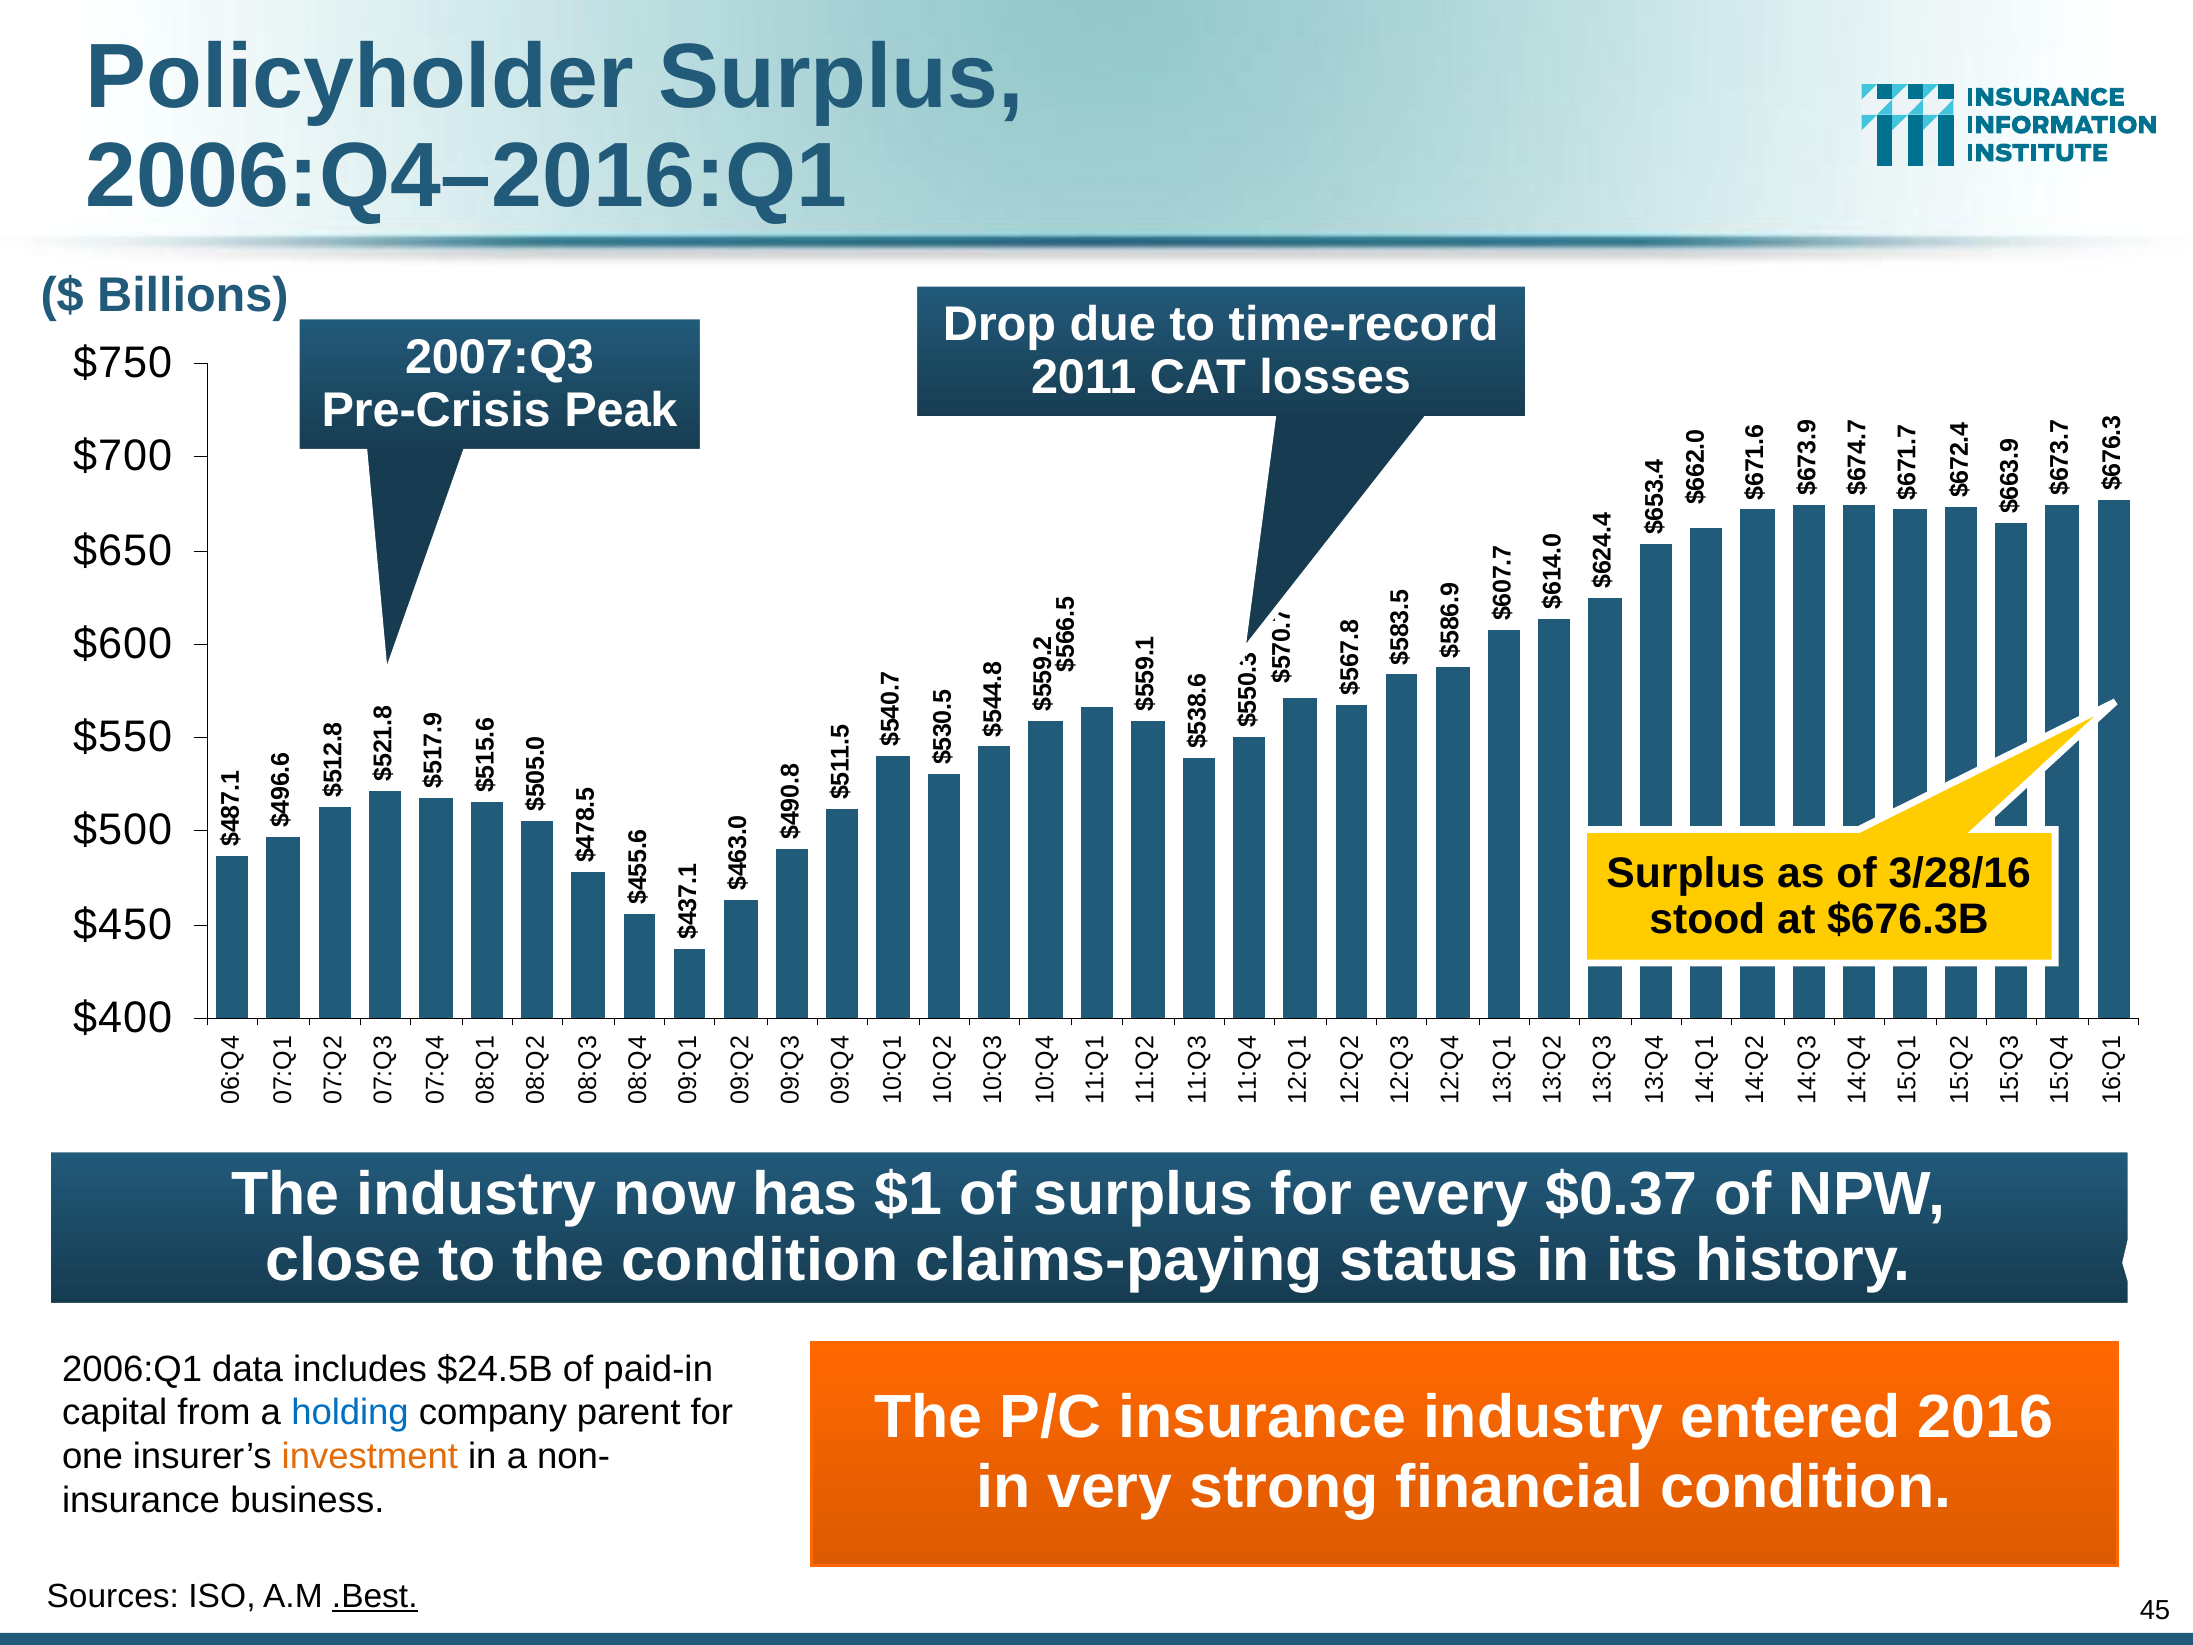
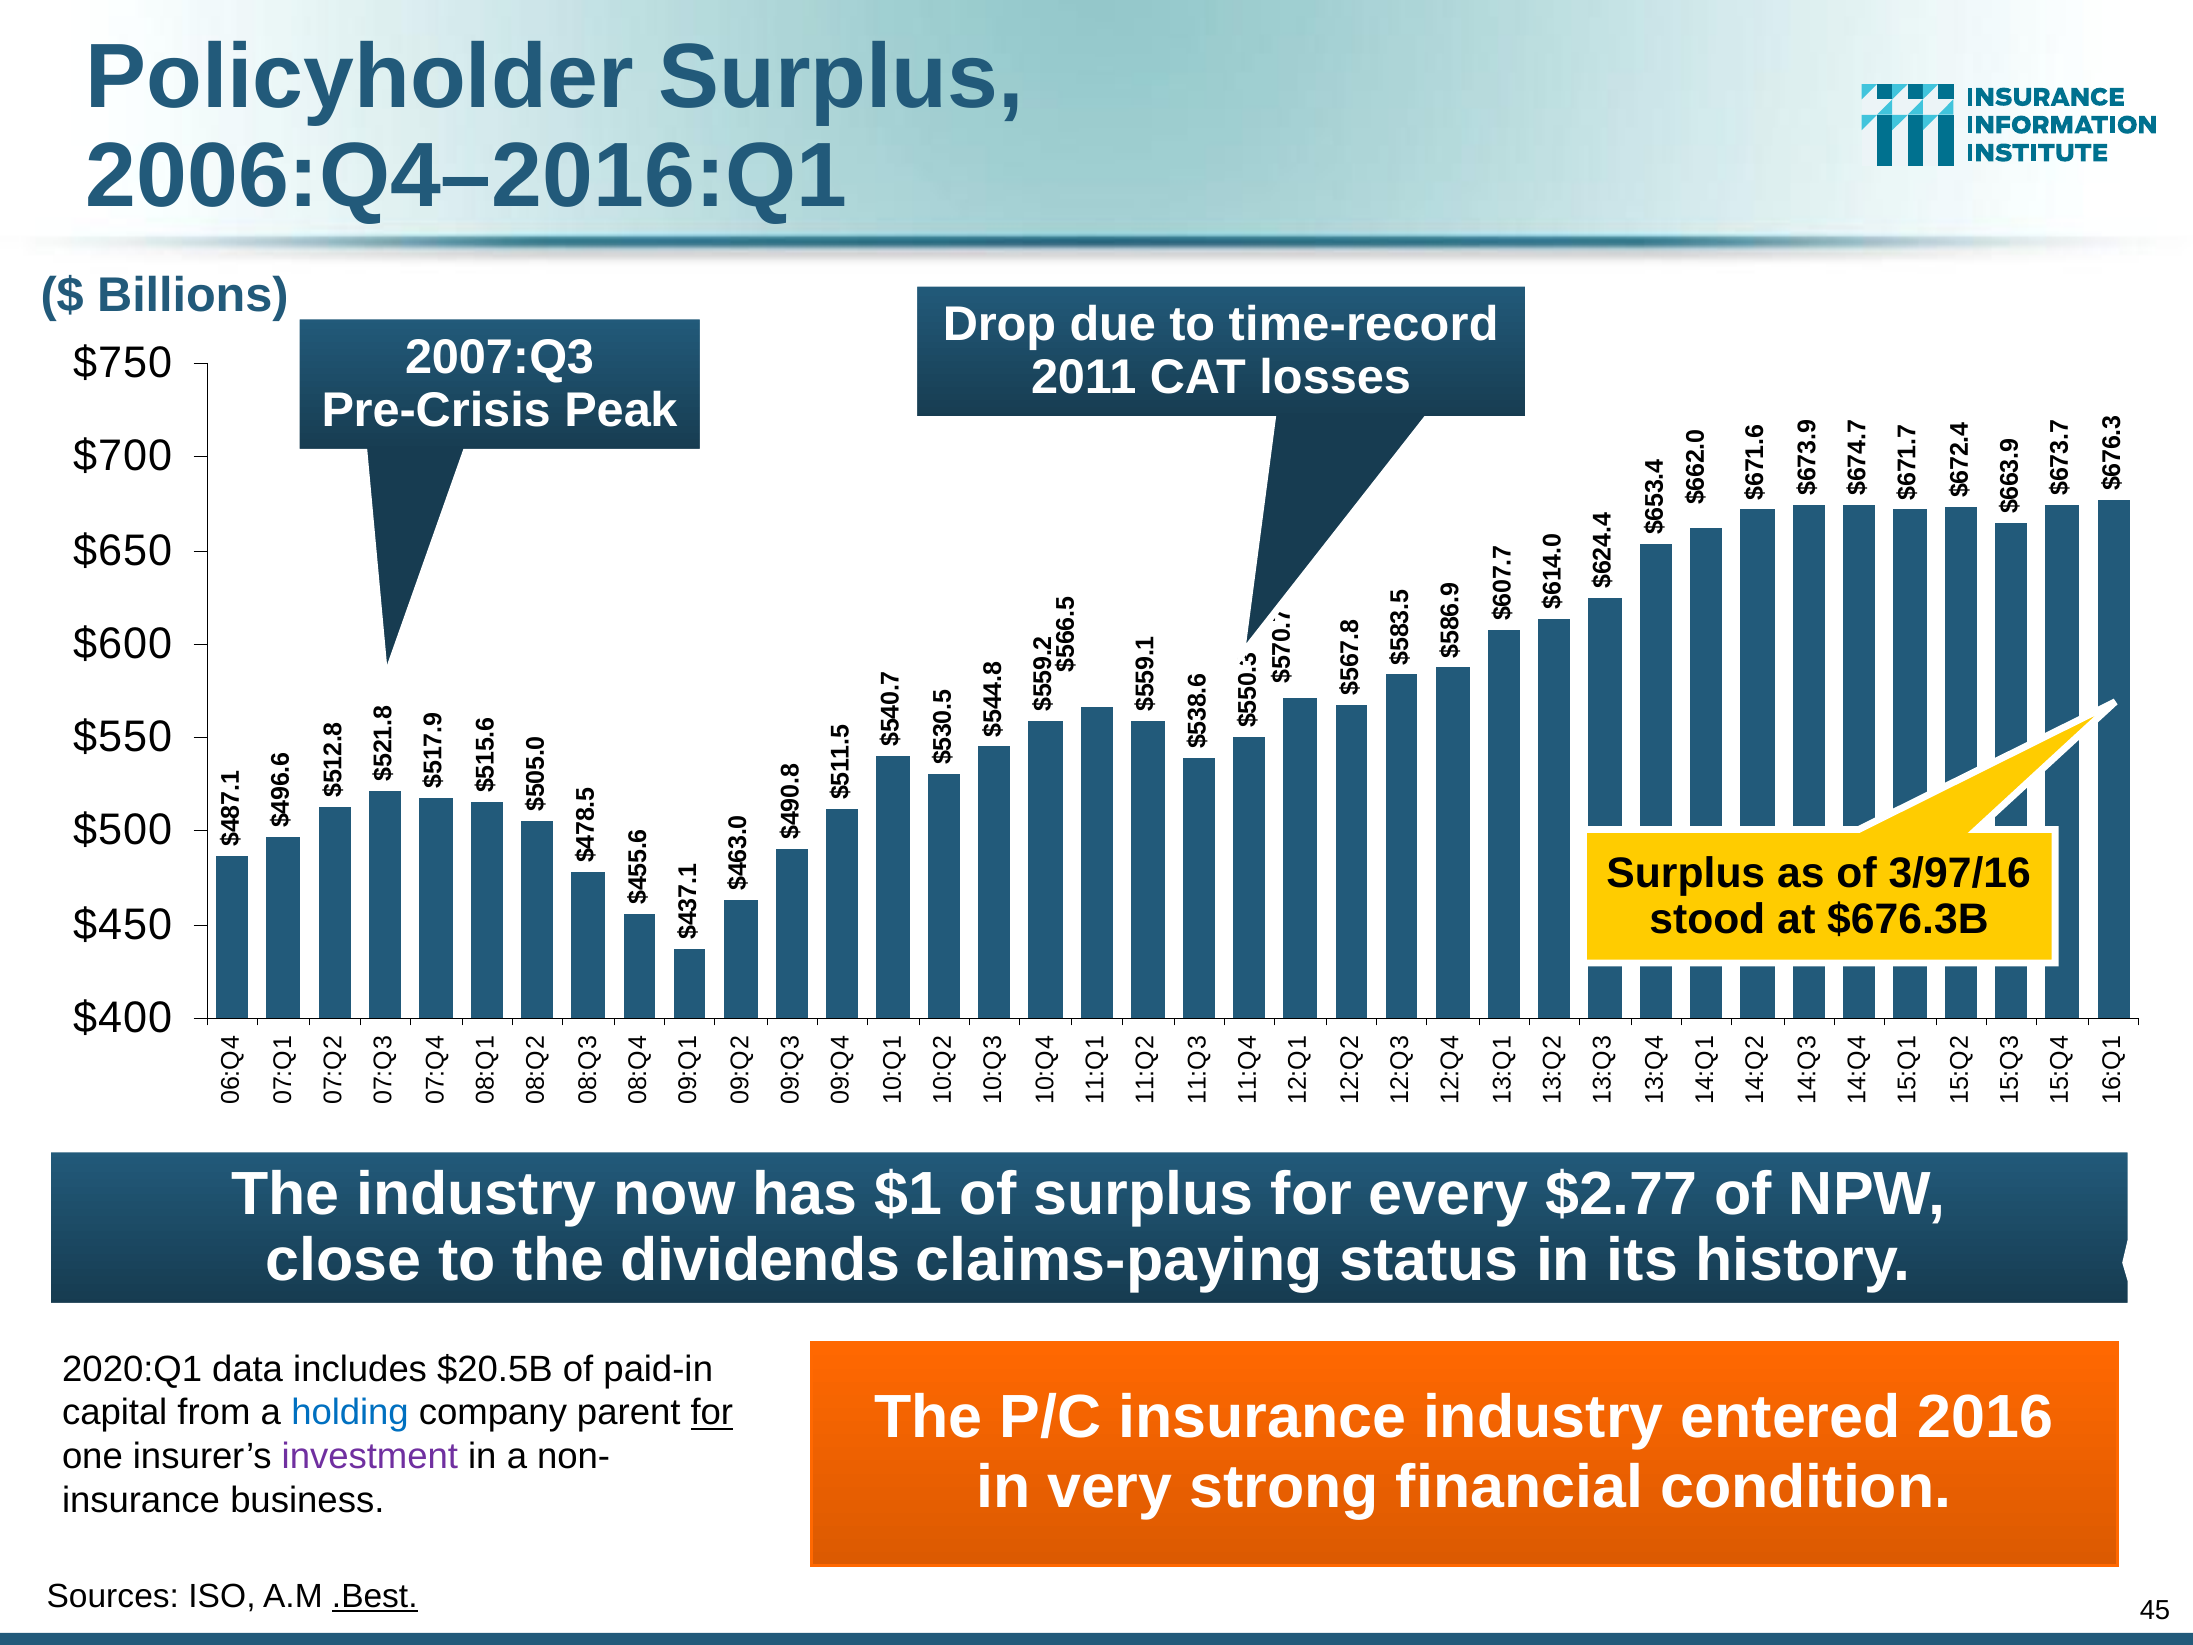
3/28/16: 3/28/16 -> 3/97/16
$0.37: $0.37 -> $2.77
the condition: condition -> dividends
2006:Q1: 2006:Q1 -> 2020:Q1
$24.5B: $24.5B -> $20.5B
for at (712, 1413) underline: none -> present
investment colour: orange -> purple
